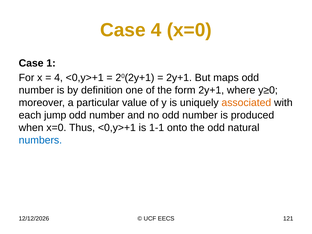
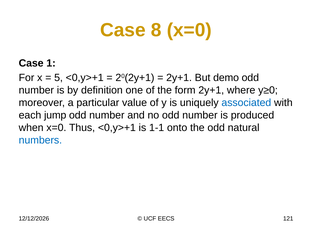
Case 4: 4 -> 8
4 at (59, 78): 4 -> 5
maps: maps -> demo
associated colour: orange -> blue
